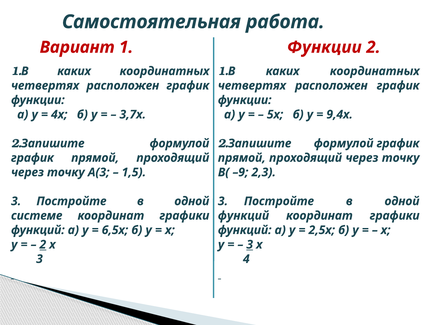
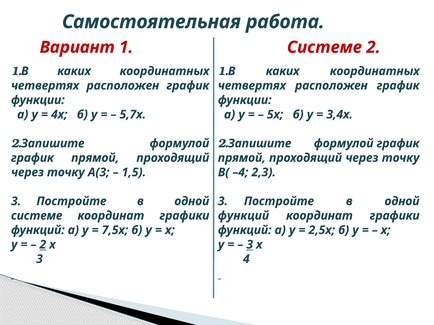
1 Функции: Функции -> Системе
3,7х: 3,7х -> 5,7х
9,4х: 9,4х -> 3,4х
–9: –9 -> –4
6,5х: 6,5х -> 7,5х
